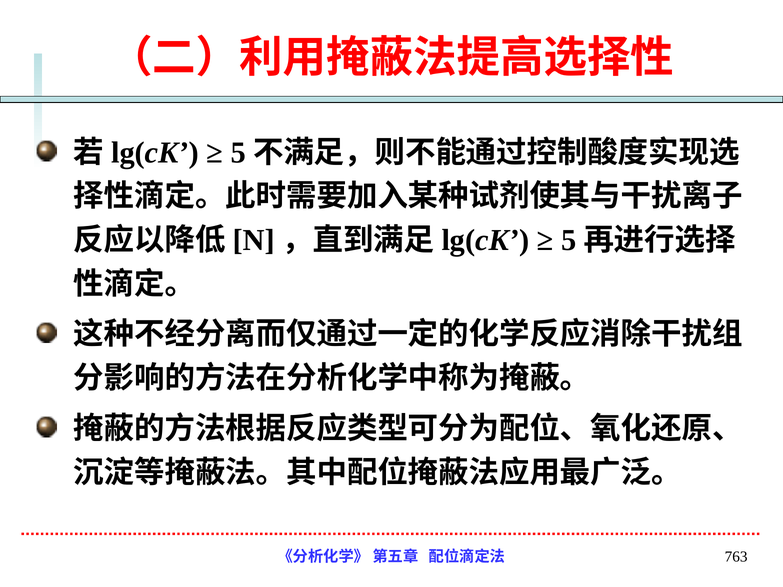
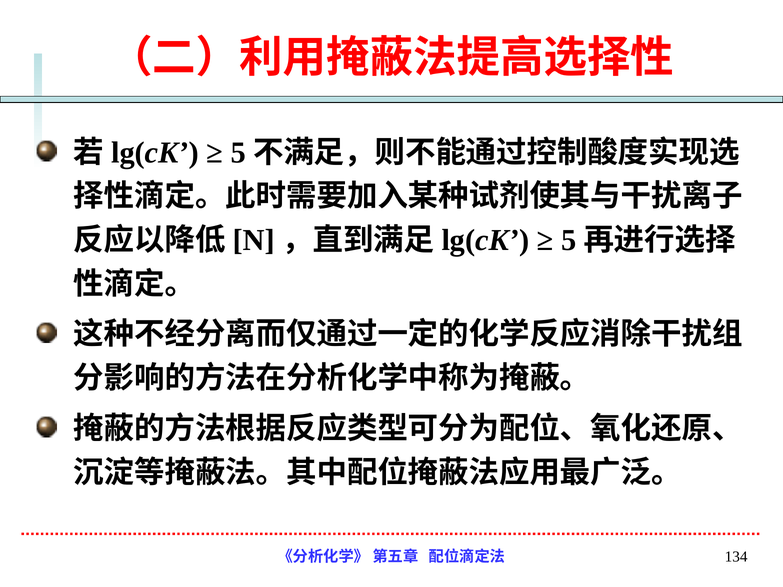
763: 763 -> 134
